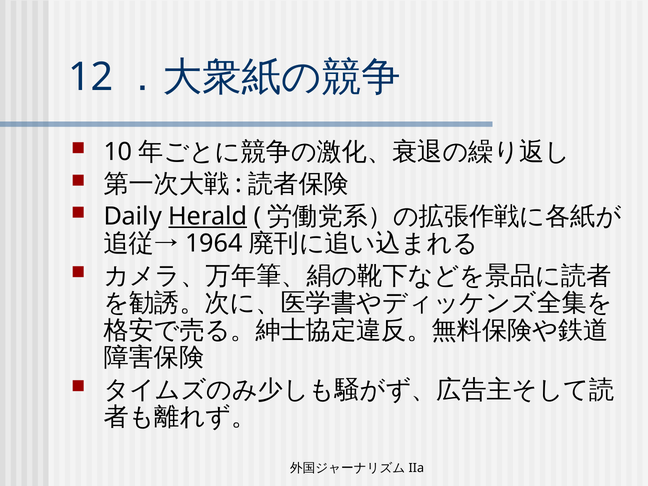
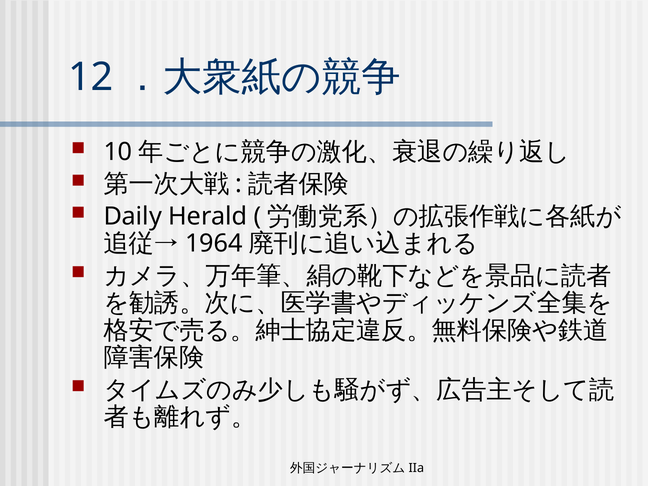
Herald underline: present -> none
